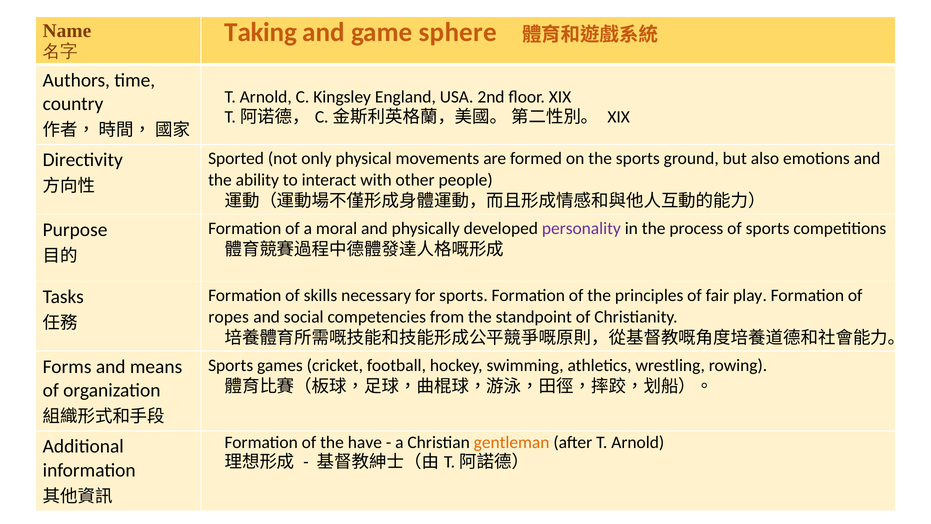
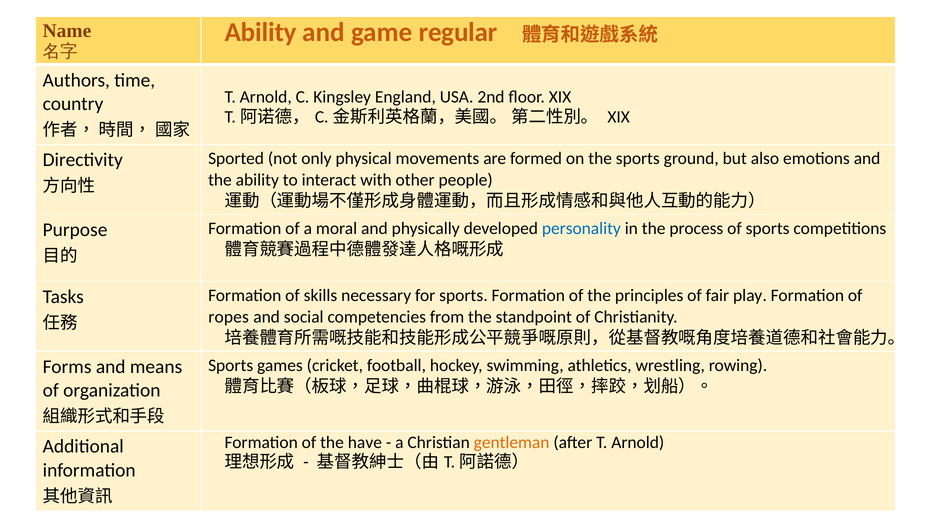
Taking at (261, 32): Taking -> Ability
sphere: sphere -> regular
personality colour: purple -> blue
